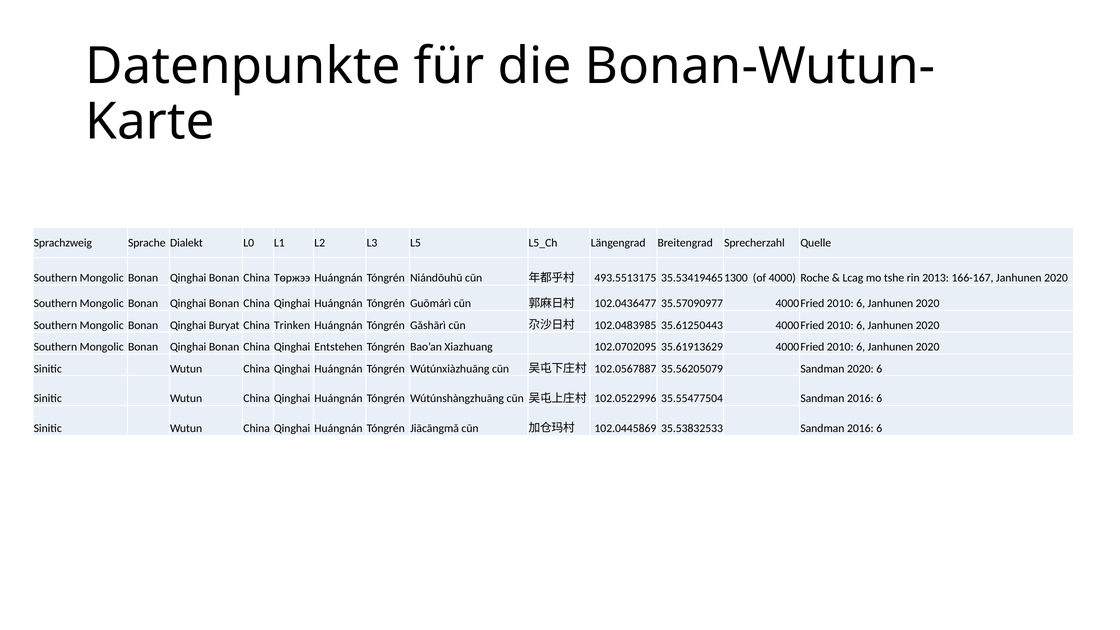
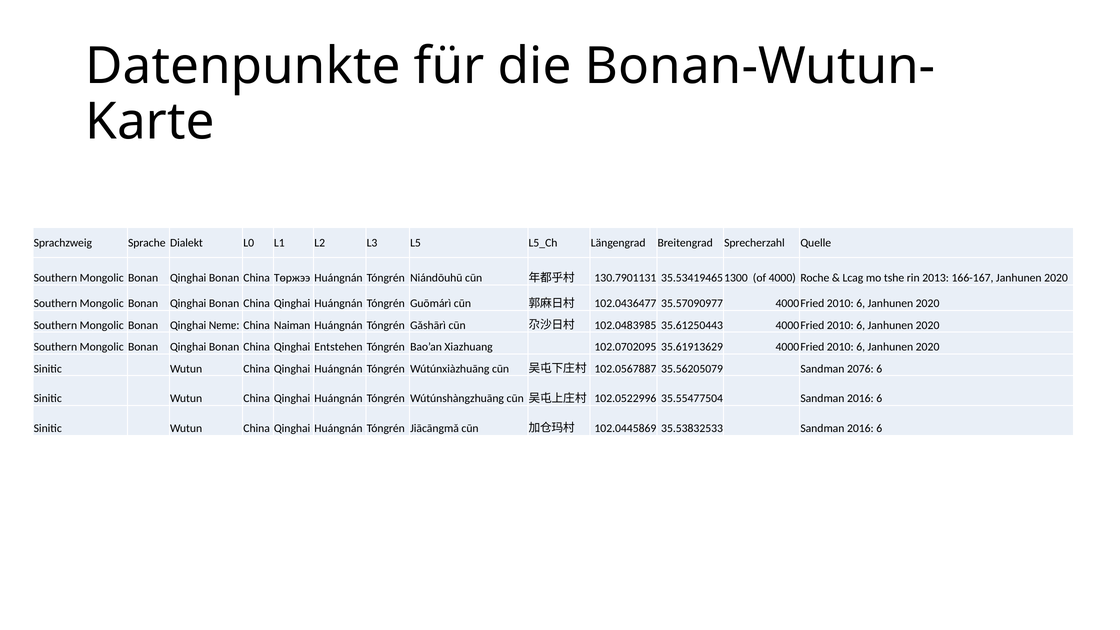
493.5513175: 493.5513175 -> 130.7901131
Buryat: Buryat -> Nɐmɐː
Trinken: Trinken -> Naiman
Sandman 2020: 2020 -> 2076
